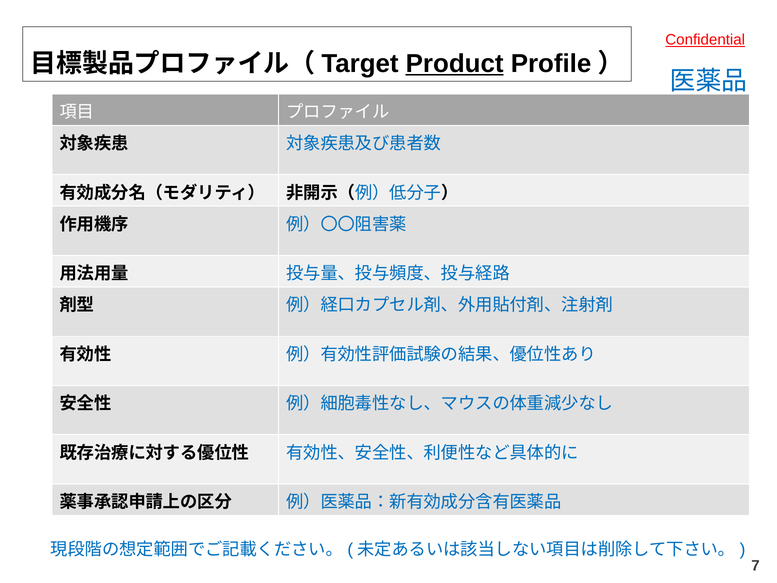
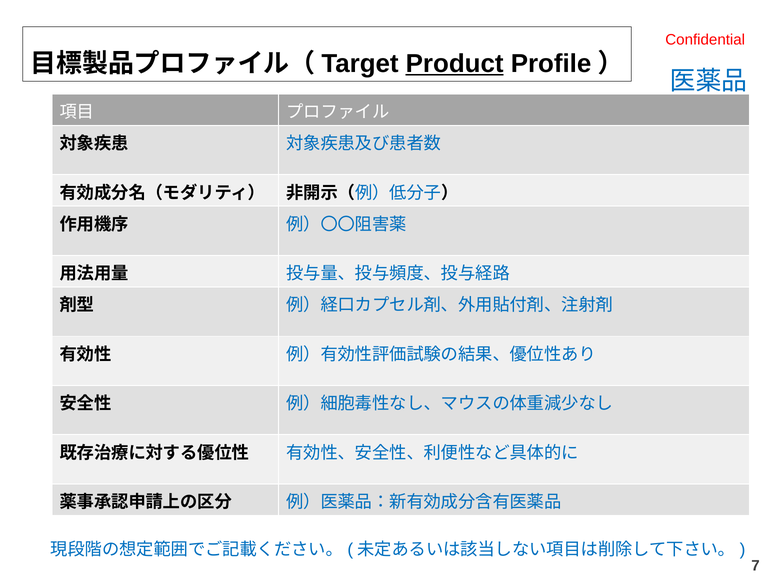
Confidential underline: present -> none
